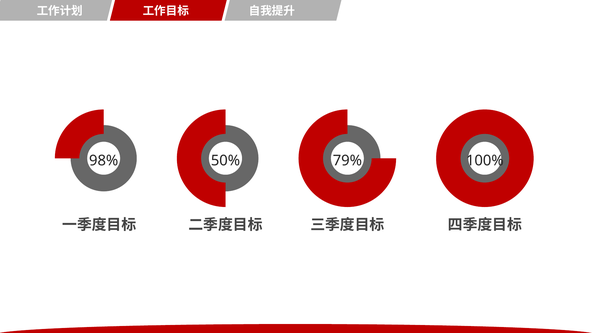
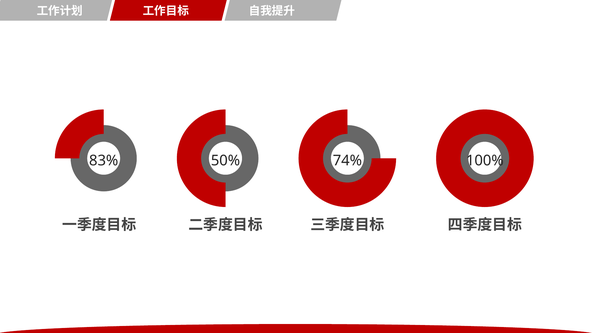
98%: 98% -> 83%
79%: 79% -> 74%
